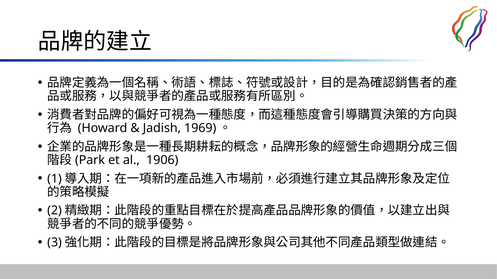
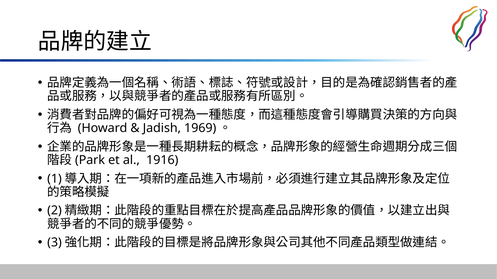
1906: 1906 -> 1916
